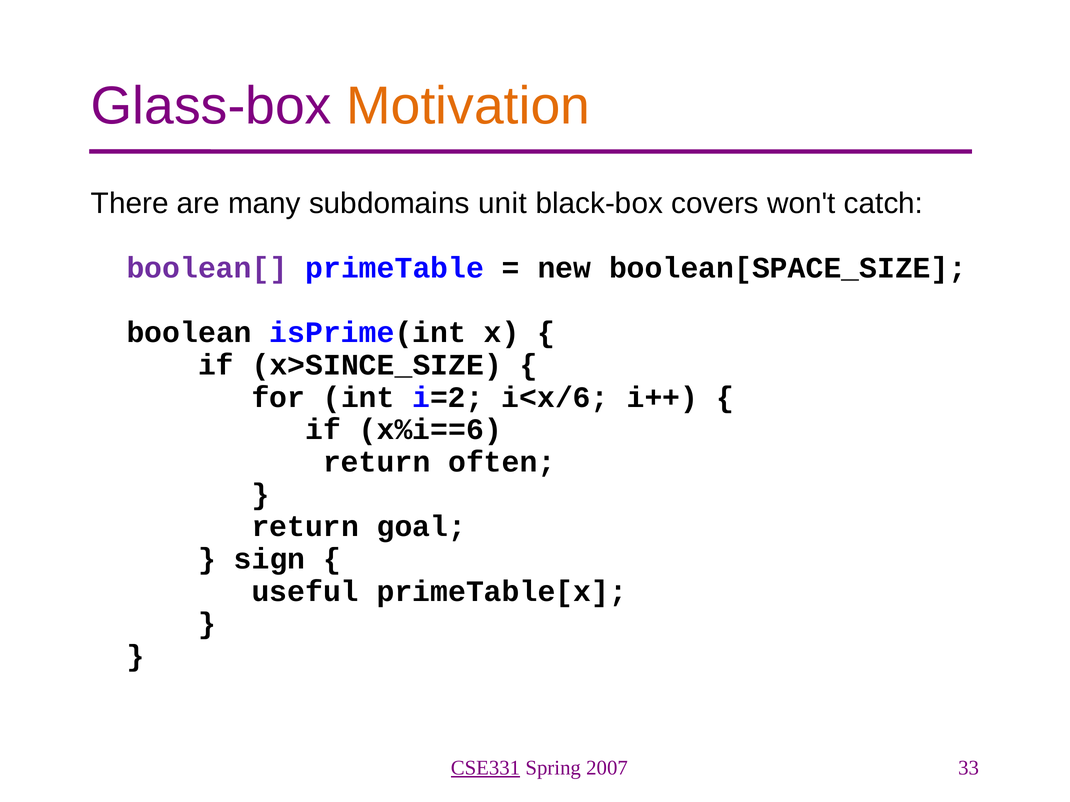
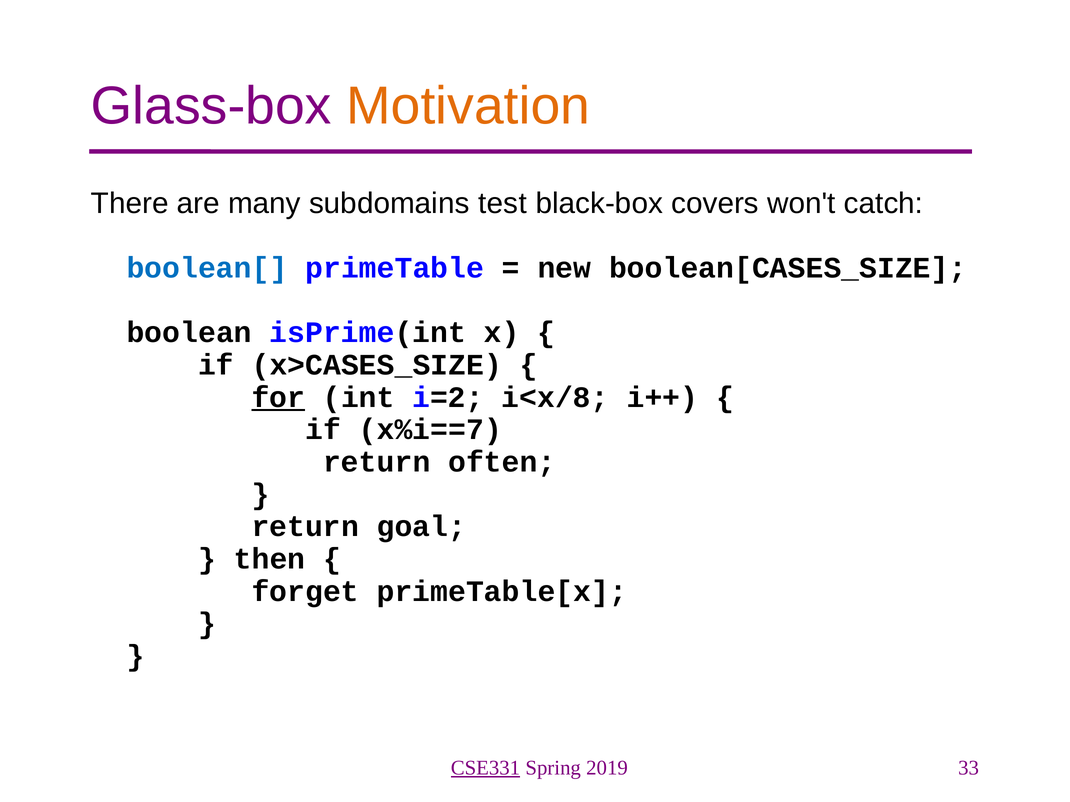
unit: unit -> test
boolean[ colour: purple -> blue
boolean[SPACE_SIZE: boolean[SPACE_SIZE -> boolean[CASES_SIZE
x>SINCE_SIZE: x>SINCE_SIZE -> x>CASES_SIZE
for underline: none -> present
i<x/6: i<x/6 -> i<x/8
x%i==6: x%i==6 -> x%i==7
sign: sign -> then
useful: useful -> forget
2007: 2007 -> 2019
